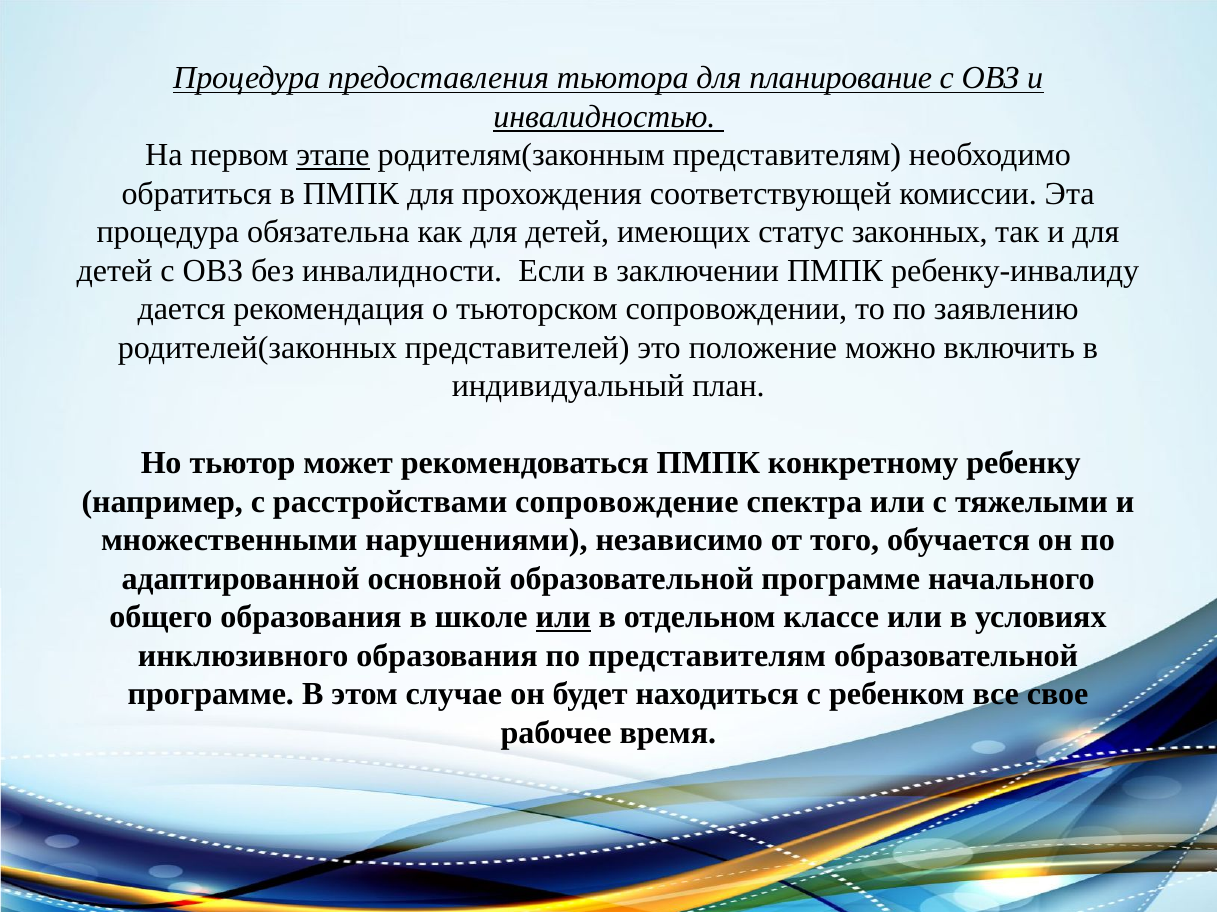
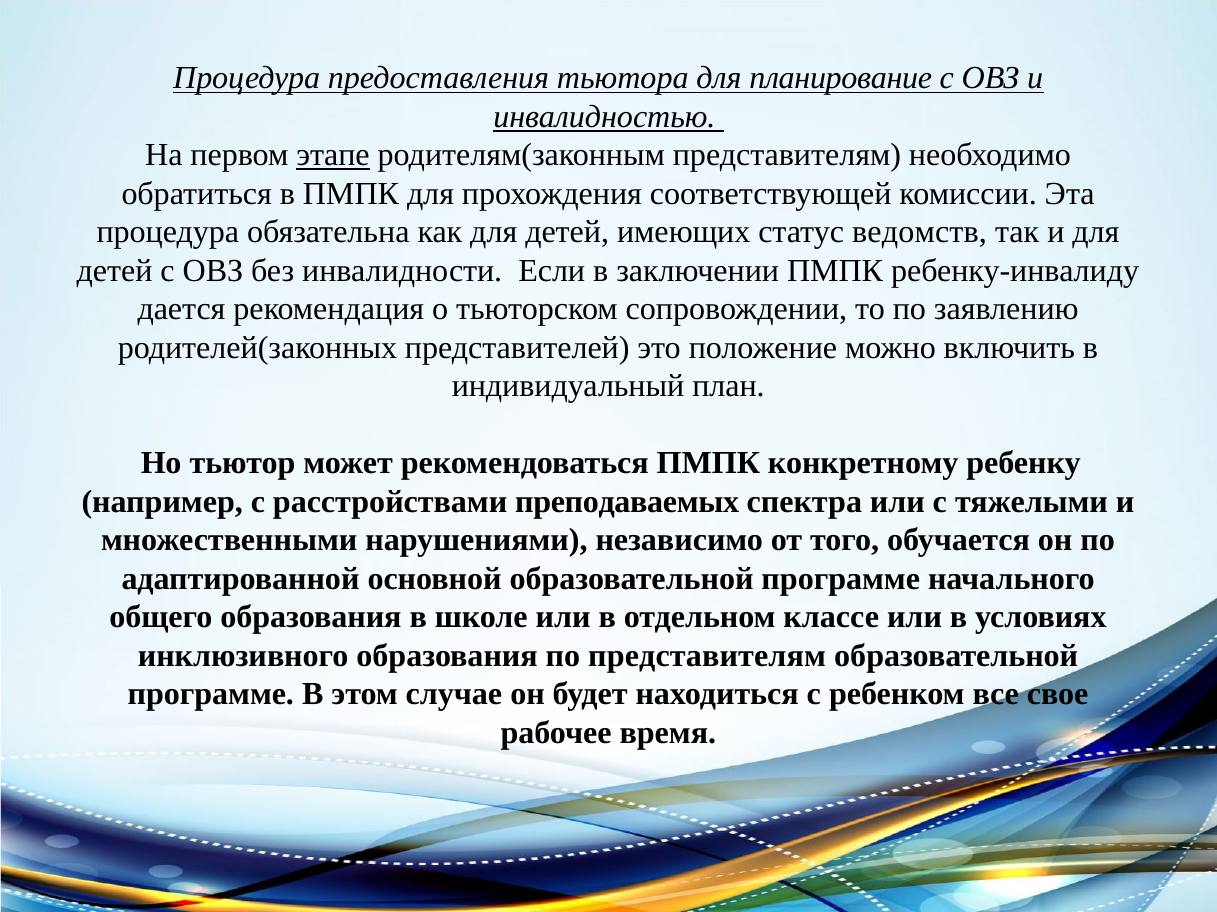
законных: законных -> ведомств
сопровождение: сопровождение -> преподаваемых
или at (563, 618) underline: present -> none
